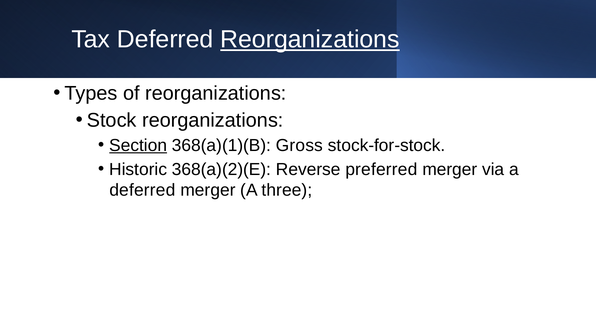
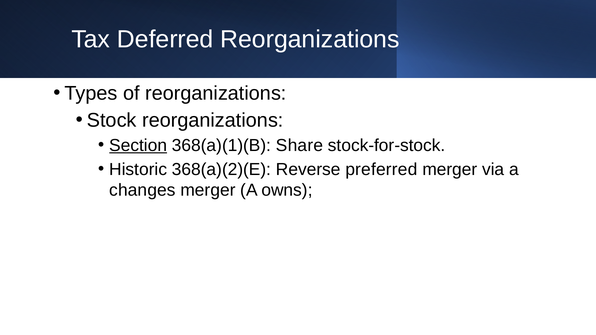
Reorganizations at (310, 39) underline: present -> none
Gross: Gross -> Share
deferred at (142, 190): deferred -> changes
three: three -> owns
